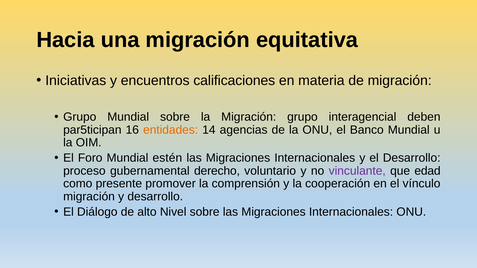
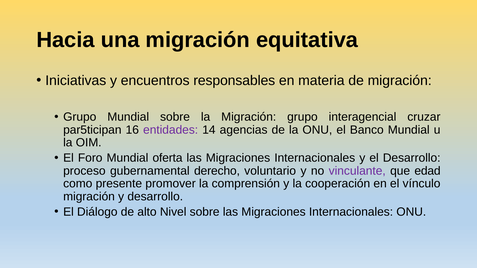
calificaciones: calificaciones -> responsables
deben: deben -> cruzar
entidades colour: orange -> purple
estén: estén -> oferta
